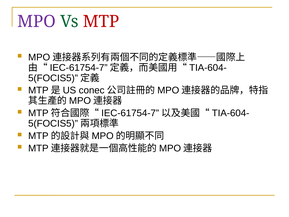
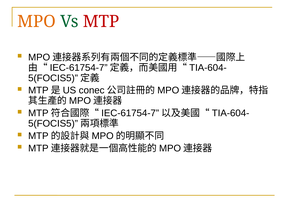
MPO colour: purple -> orange
